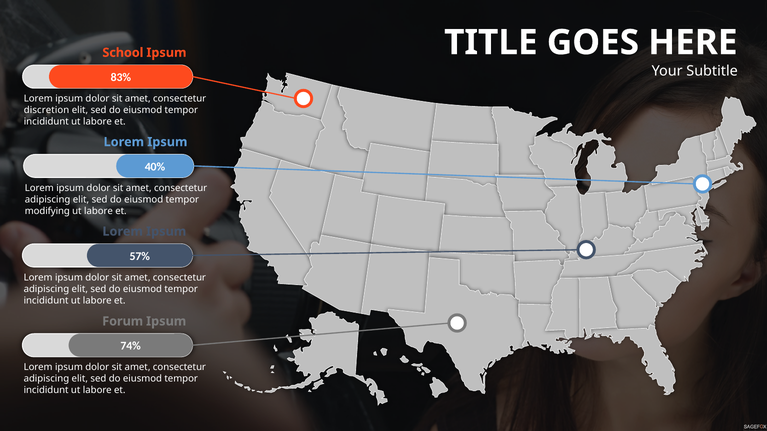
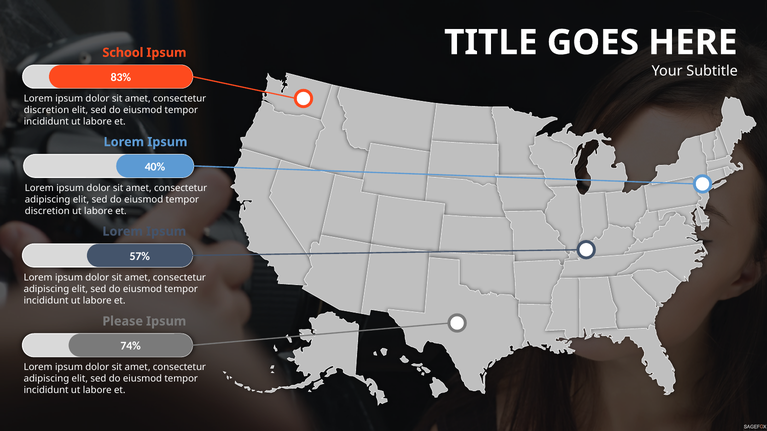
modifying at (47, 211): modifying -> discretion
Forum: Forum -> Please
